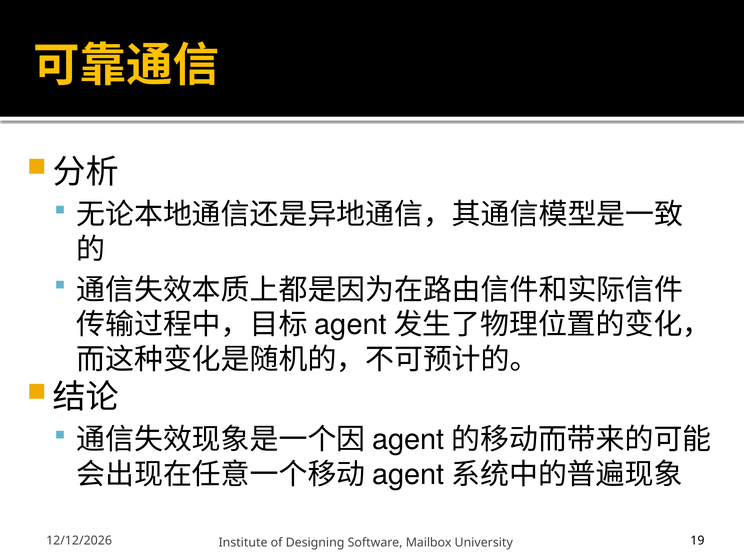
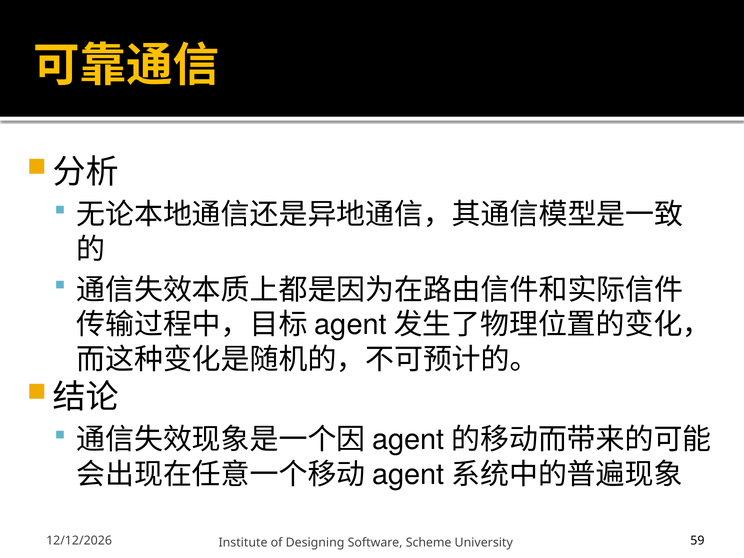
Mailbox: Mailbox -> Scheme
19: 19 -> 59
